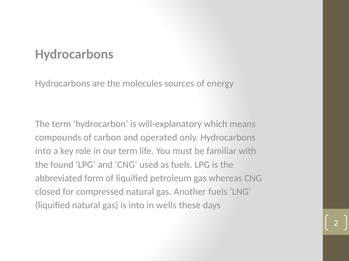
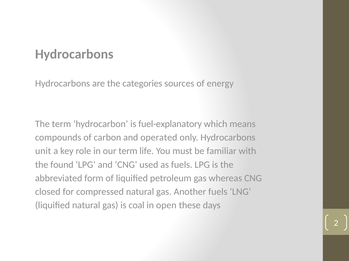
molecules: molecules -> categories
will-explanatory: will-explanatory -> fuel-explanatory
into at (43, 151): into -> unit
is into: into -> coal
wells: wells -> open
